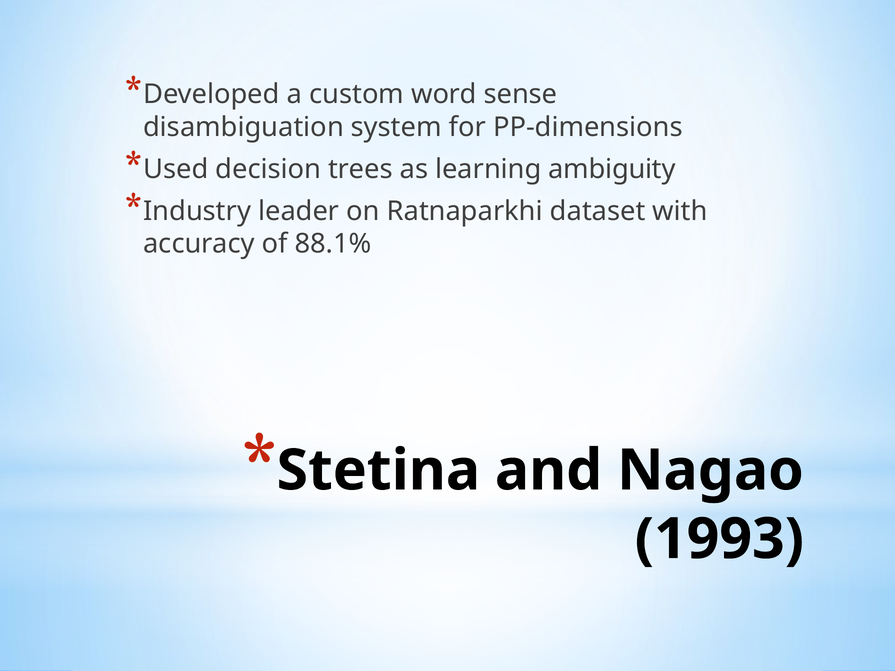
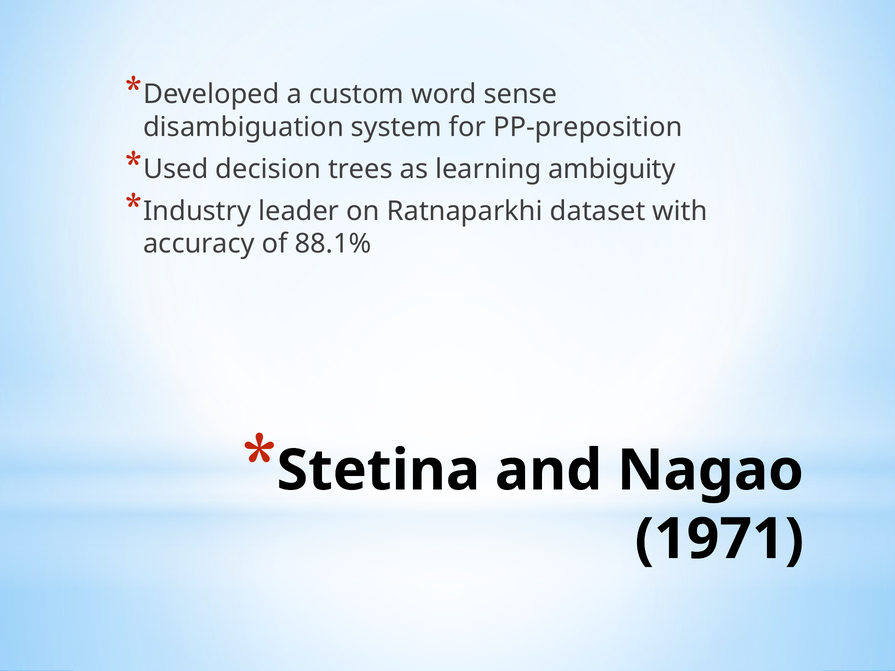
PP-dimensions: PP-dimensions -> PP-preposition
1993: 1993 -> 1971
